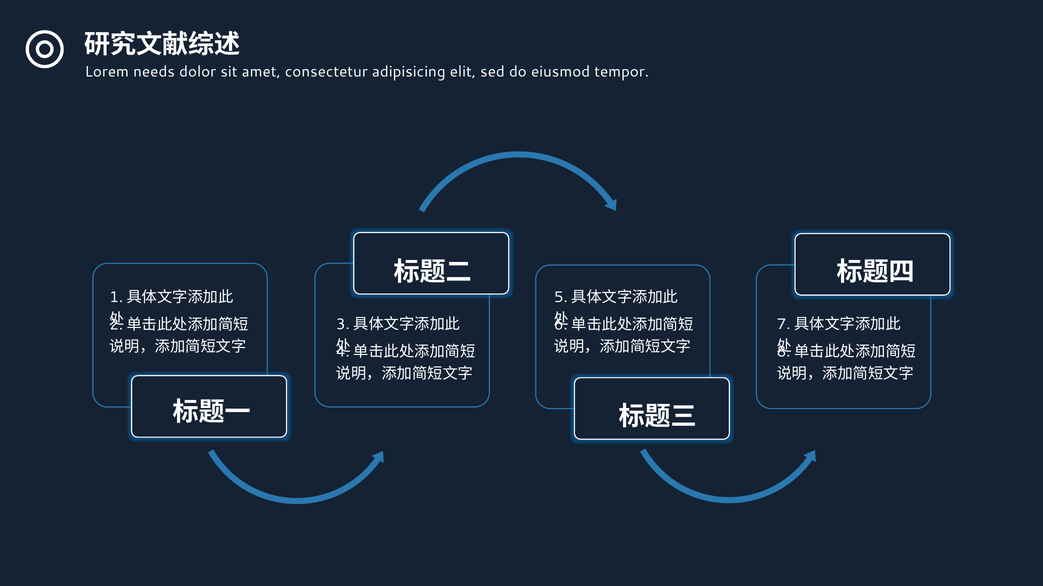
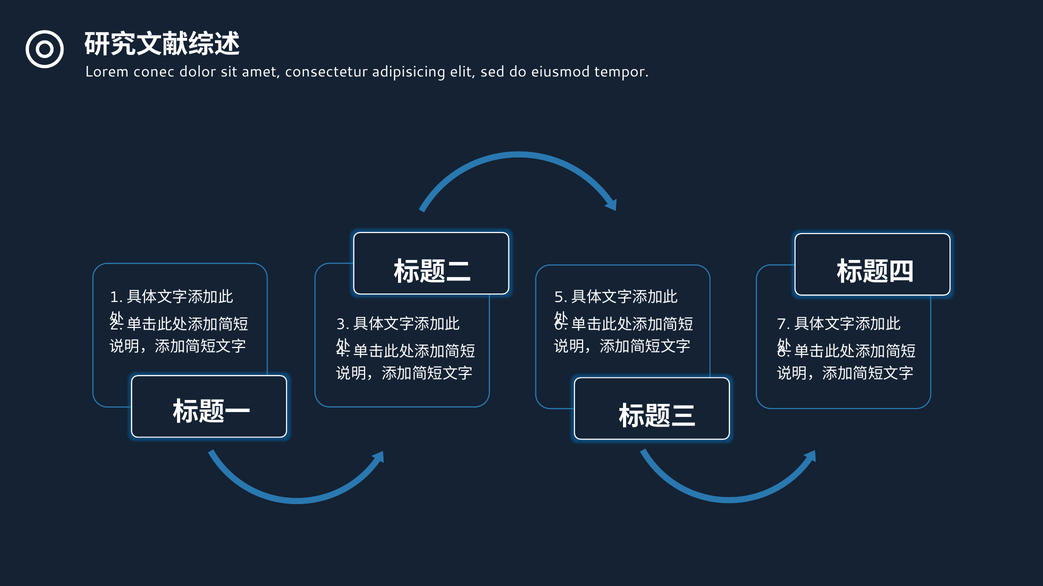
needs: needs -> conec
